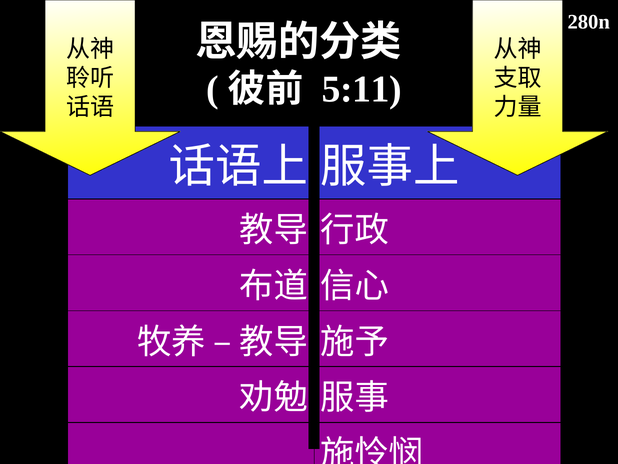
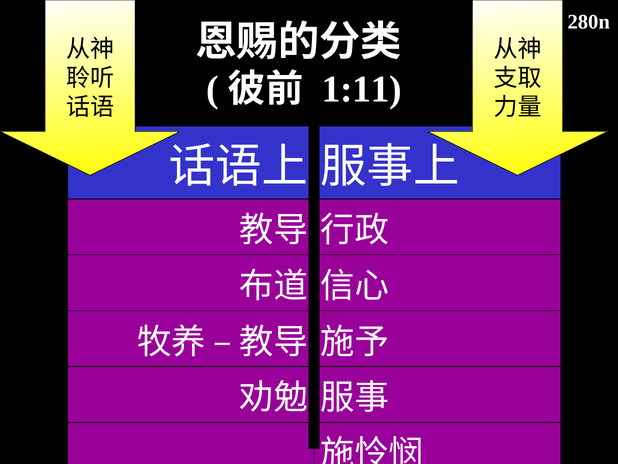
5:11: 5:11 -> 1:11
